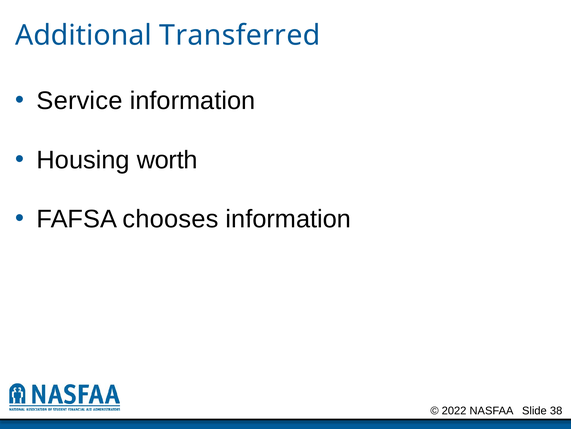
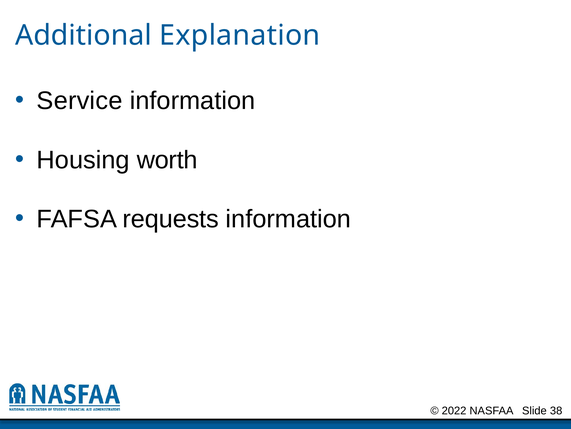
Transferred: Transferred -> Explanation
chooses: chooses -> requests
